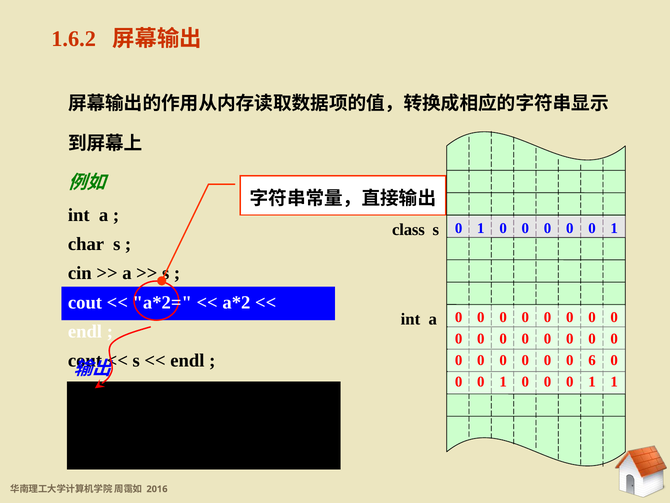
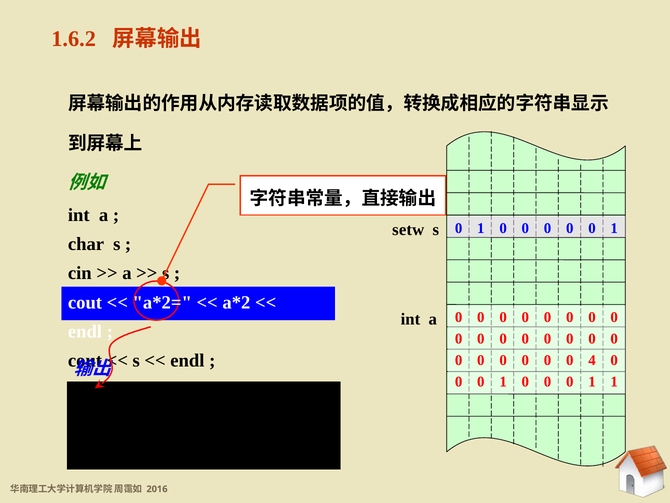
class: class -> setw
6: 6 -> 4
